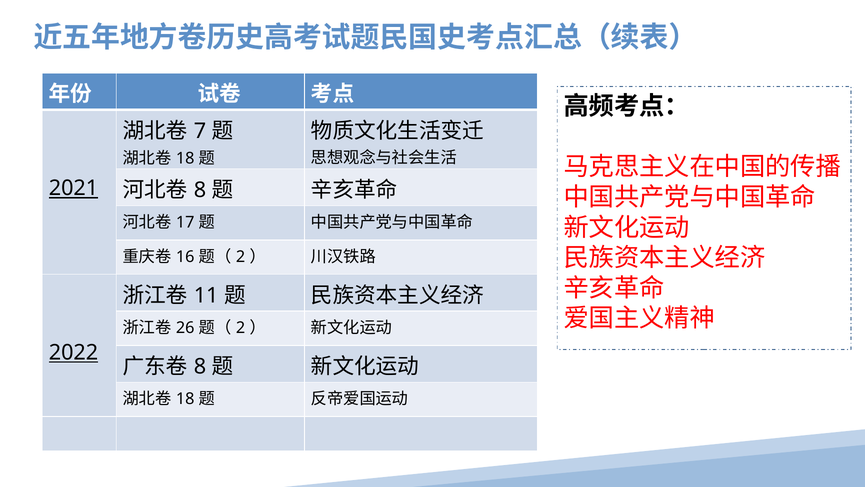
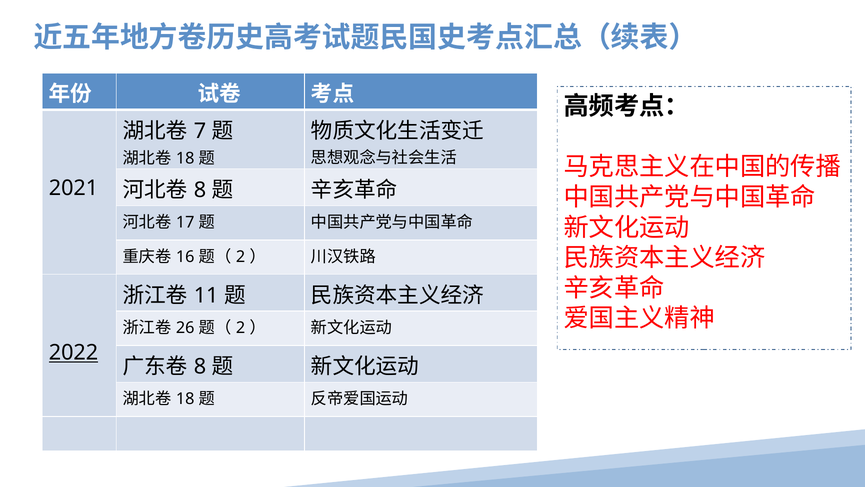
2021 underline: present -> none
